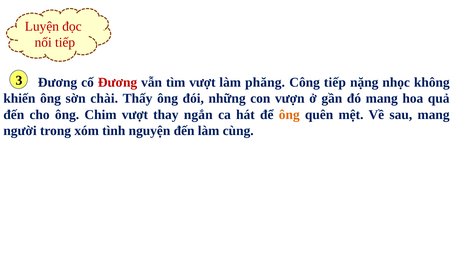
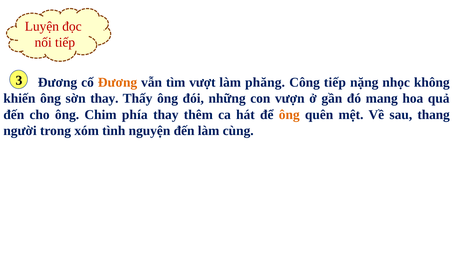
Đương at (118, 82) colour: red -> orange
sờn chài: chài -> thay
Chim vượt: vượt -> phía
ngắn: ngắn -> thêm
sau mang: mang -> thang
